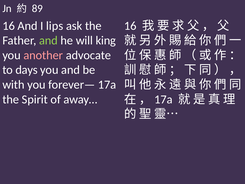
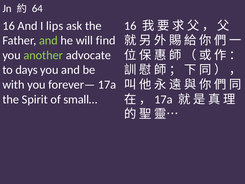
89: 89 -> 64
king: king -> find
another colour: pink -> light green
away…: away… -> small…
